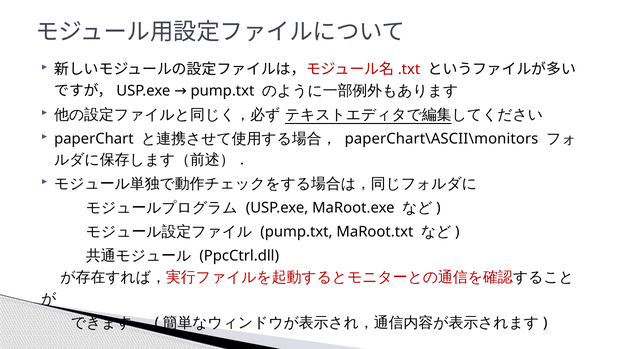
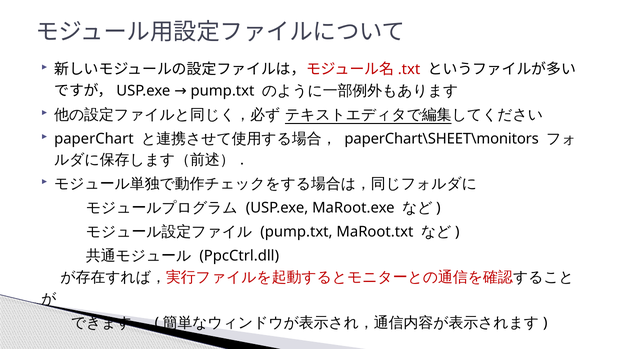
paperChart\ASCII\monitors: paperChart\ASCII\monitors -> paperChart\SHEET\monitors
